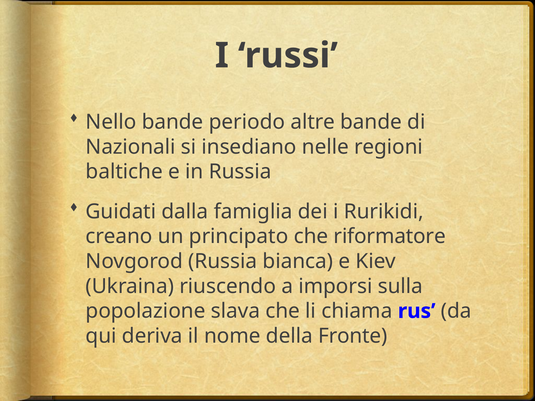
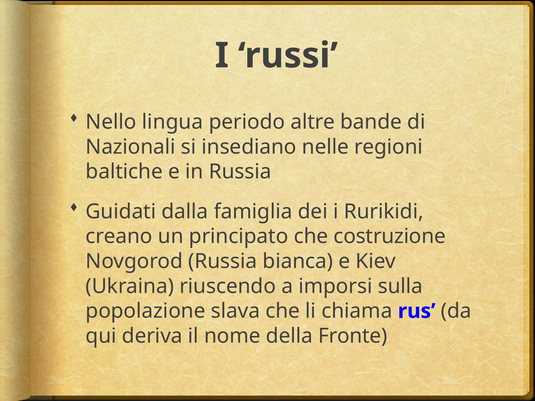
Nello bande: bande -> lingua
riformatore: riformatore -> costruzione
